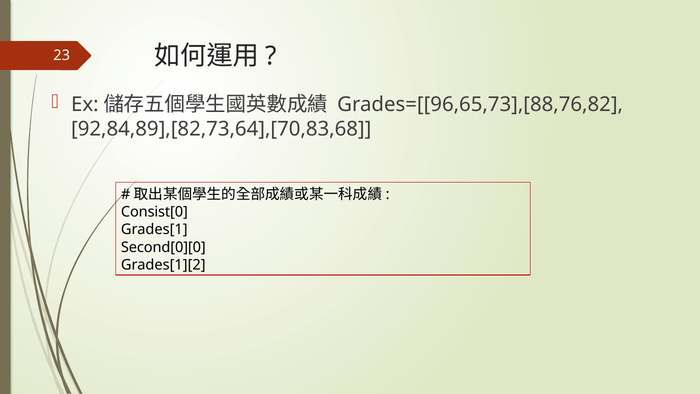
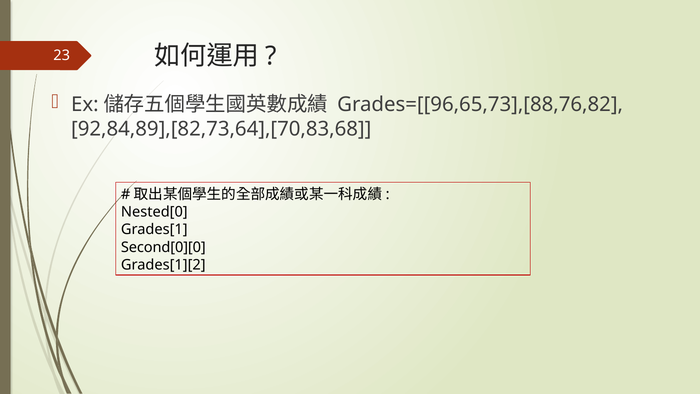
Consist[0: Consist[0 -> Nested[0
